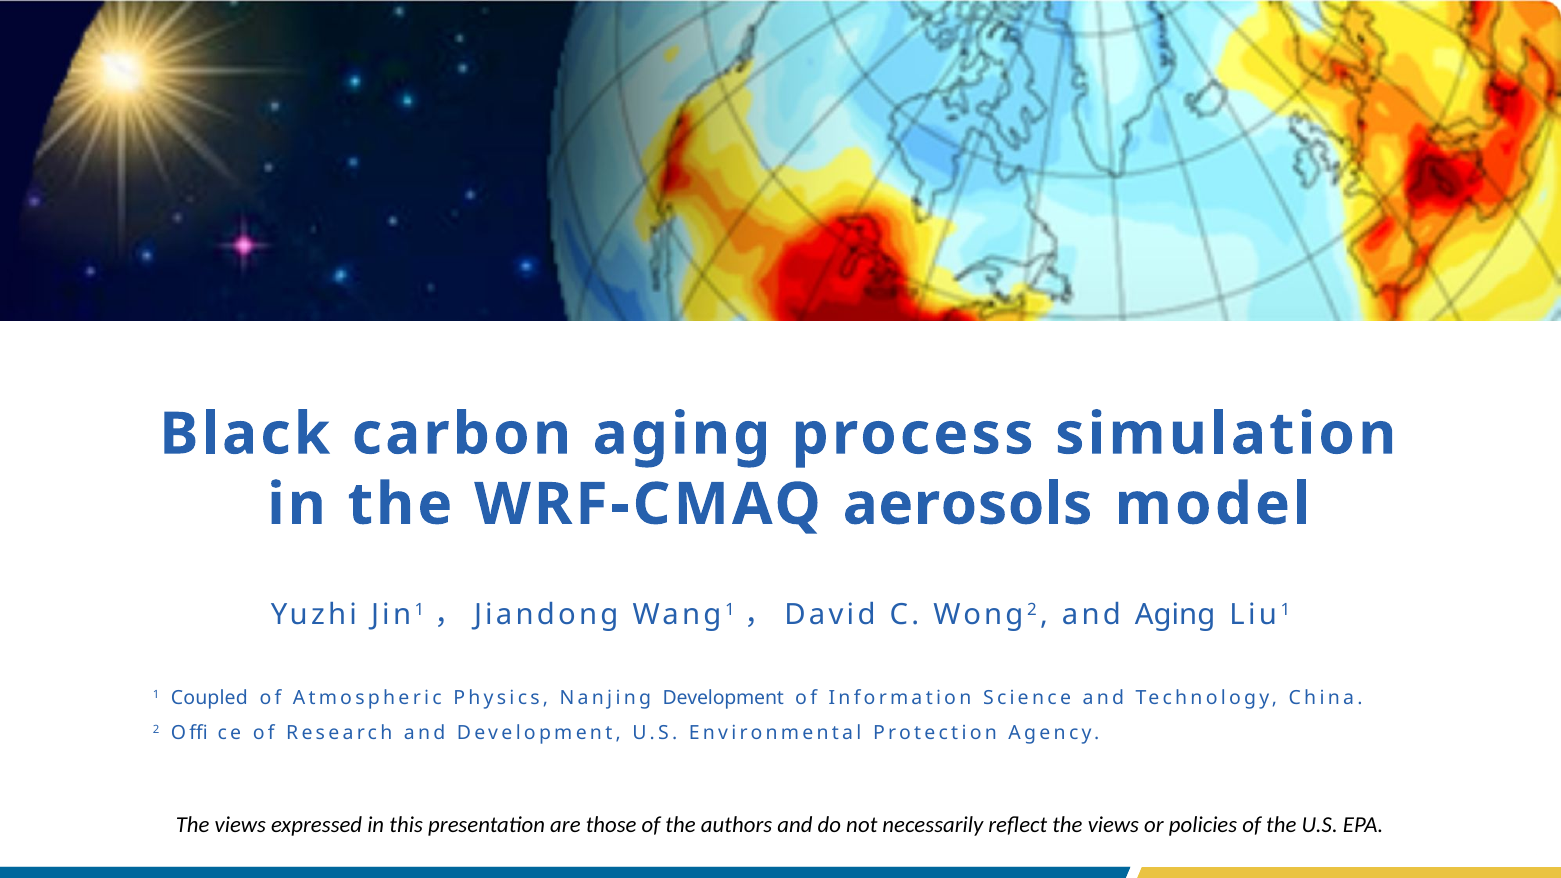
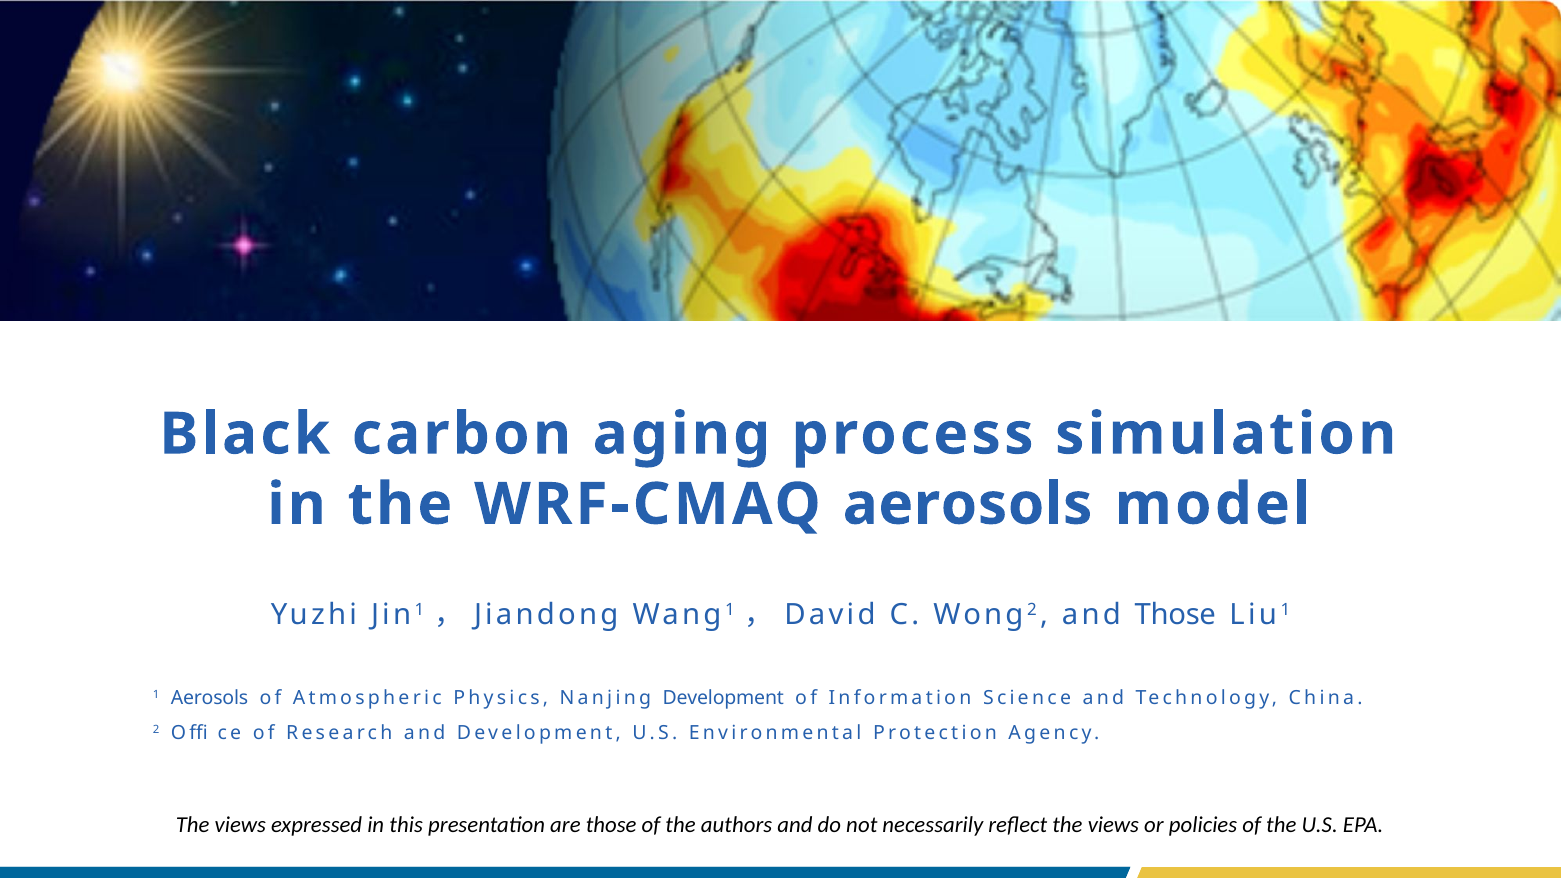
and Aging: Aging -> Those
1 Coupled: Coupled -> Aerosols
